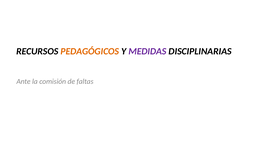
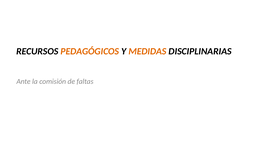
MEDIDAS colour: purple -> orange
